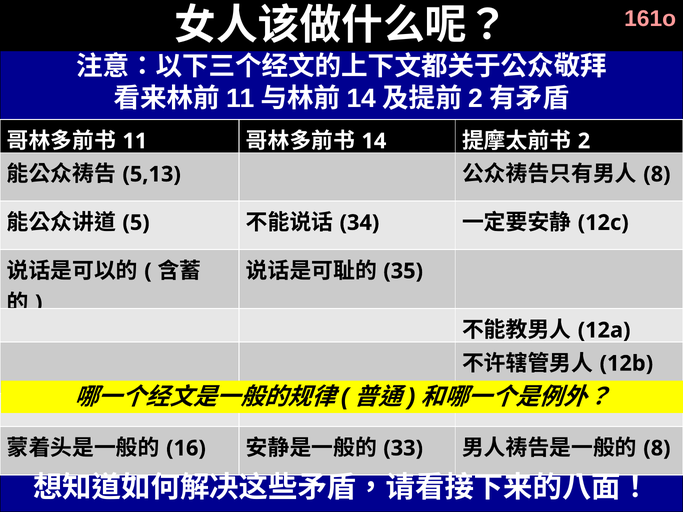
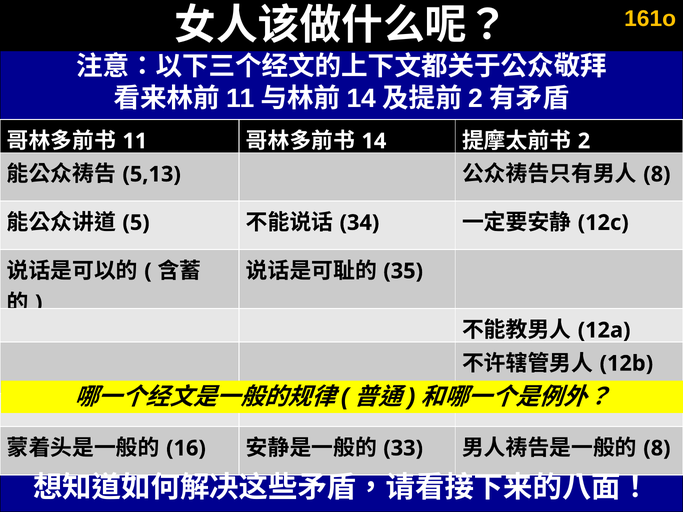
161o colour: pink -> yellow
